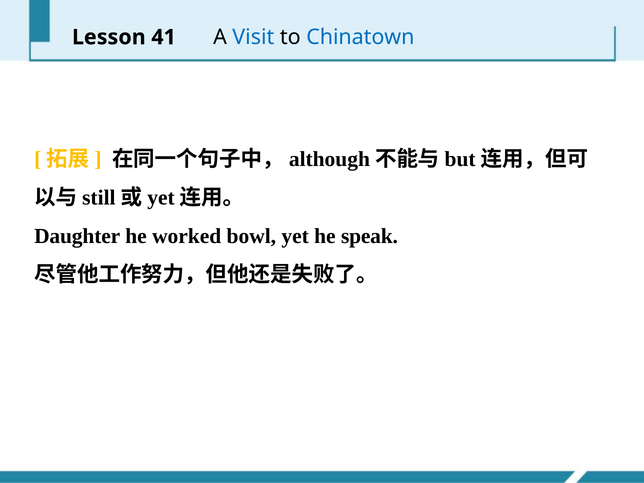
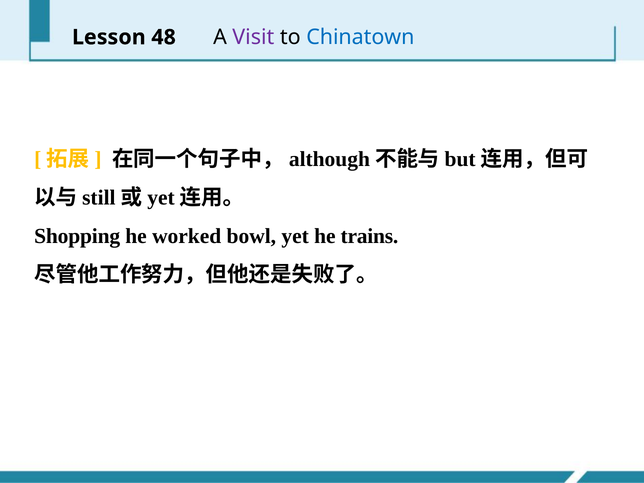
41: 41 -> 48
Visit colour: blue -> purple
Daughter: Daughter -> Shopping
speak: speak -> trains
